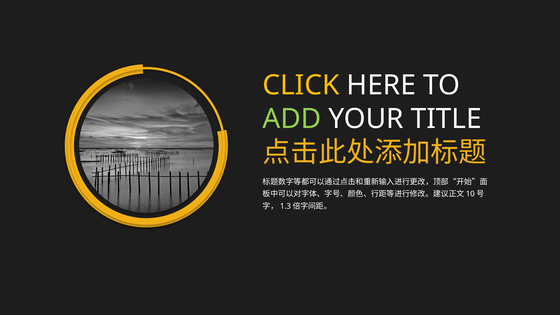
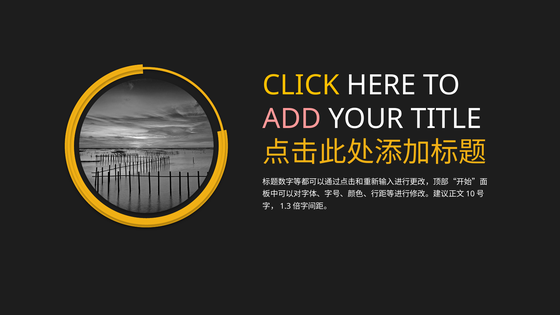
ADD colour: light green -> pink
